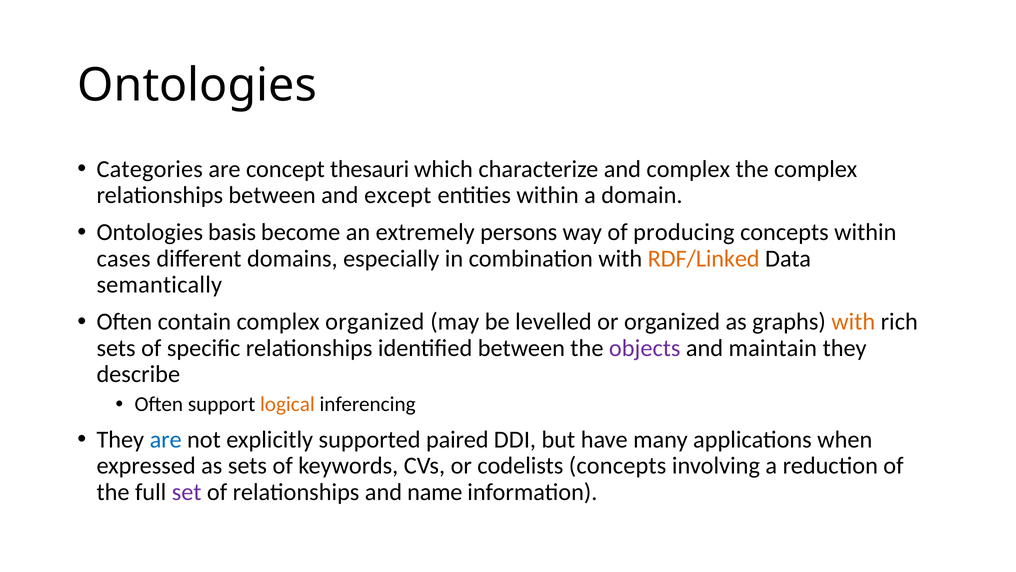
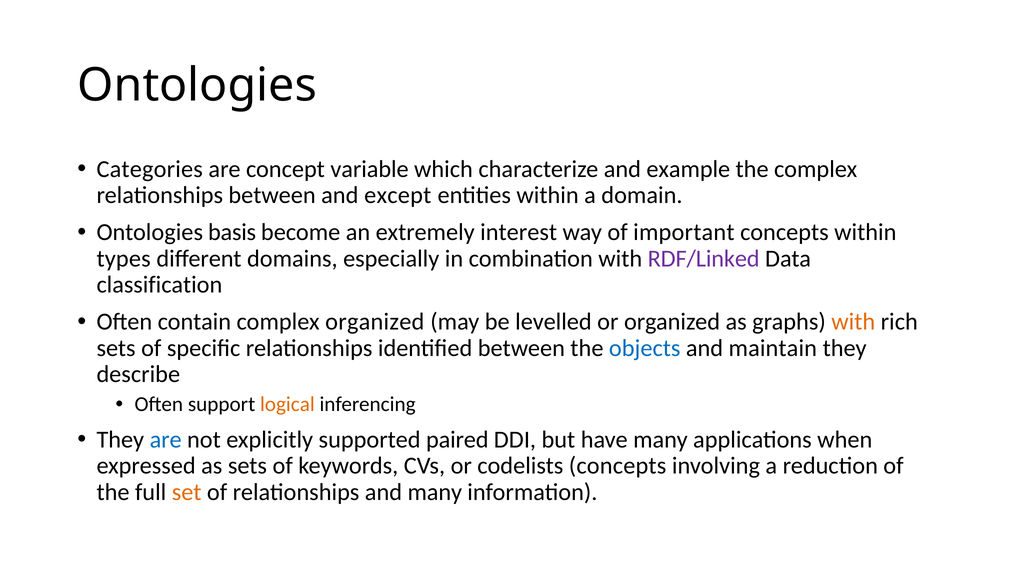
thesauri: thesauri -> variable
and complex: complex -> example
persons: persons -> interest
producing: producing -> important
cases: cases -> types
RDF/Linked colour: orange -> purple
semantically: semantically -> classification
objects colour: purple -> blue
set colour: purple -> orange
and name: name -> many
